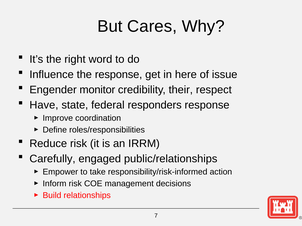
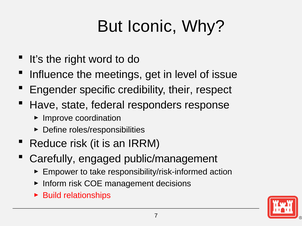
Cares: Cares -> Iconic
the response: response -> meetings
here: here -> level
monitor: monitor -> specific
public/relationships: public/relationships -> public/management
